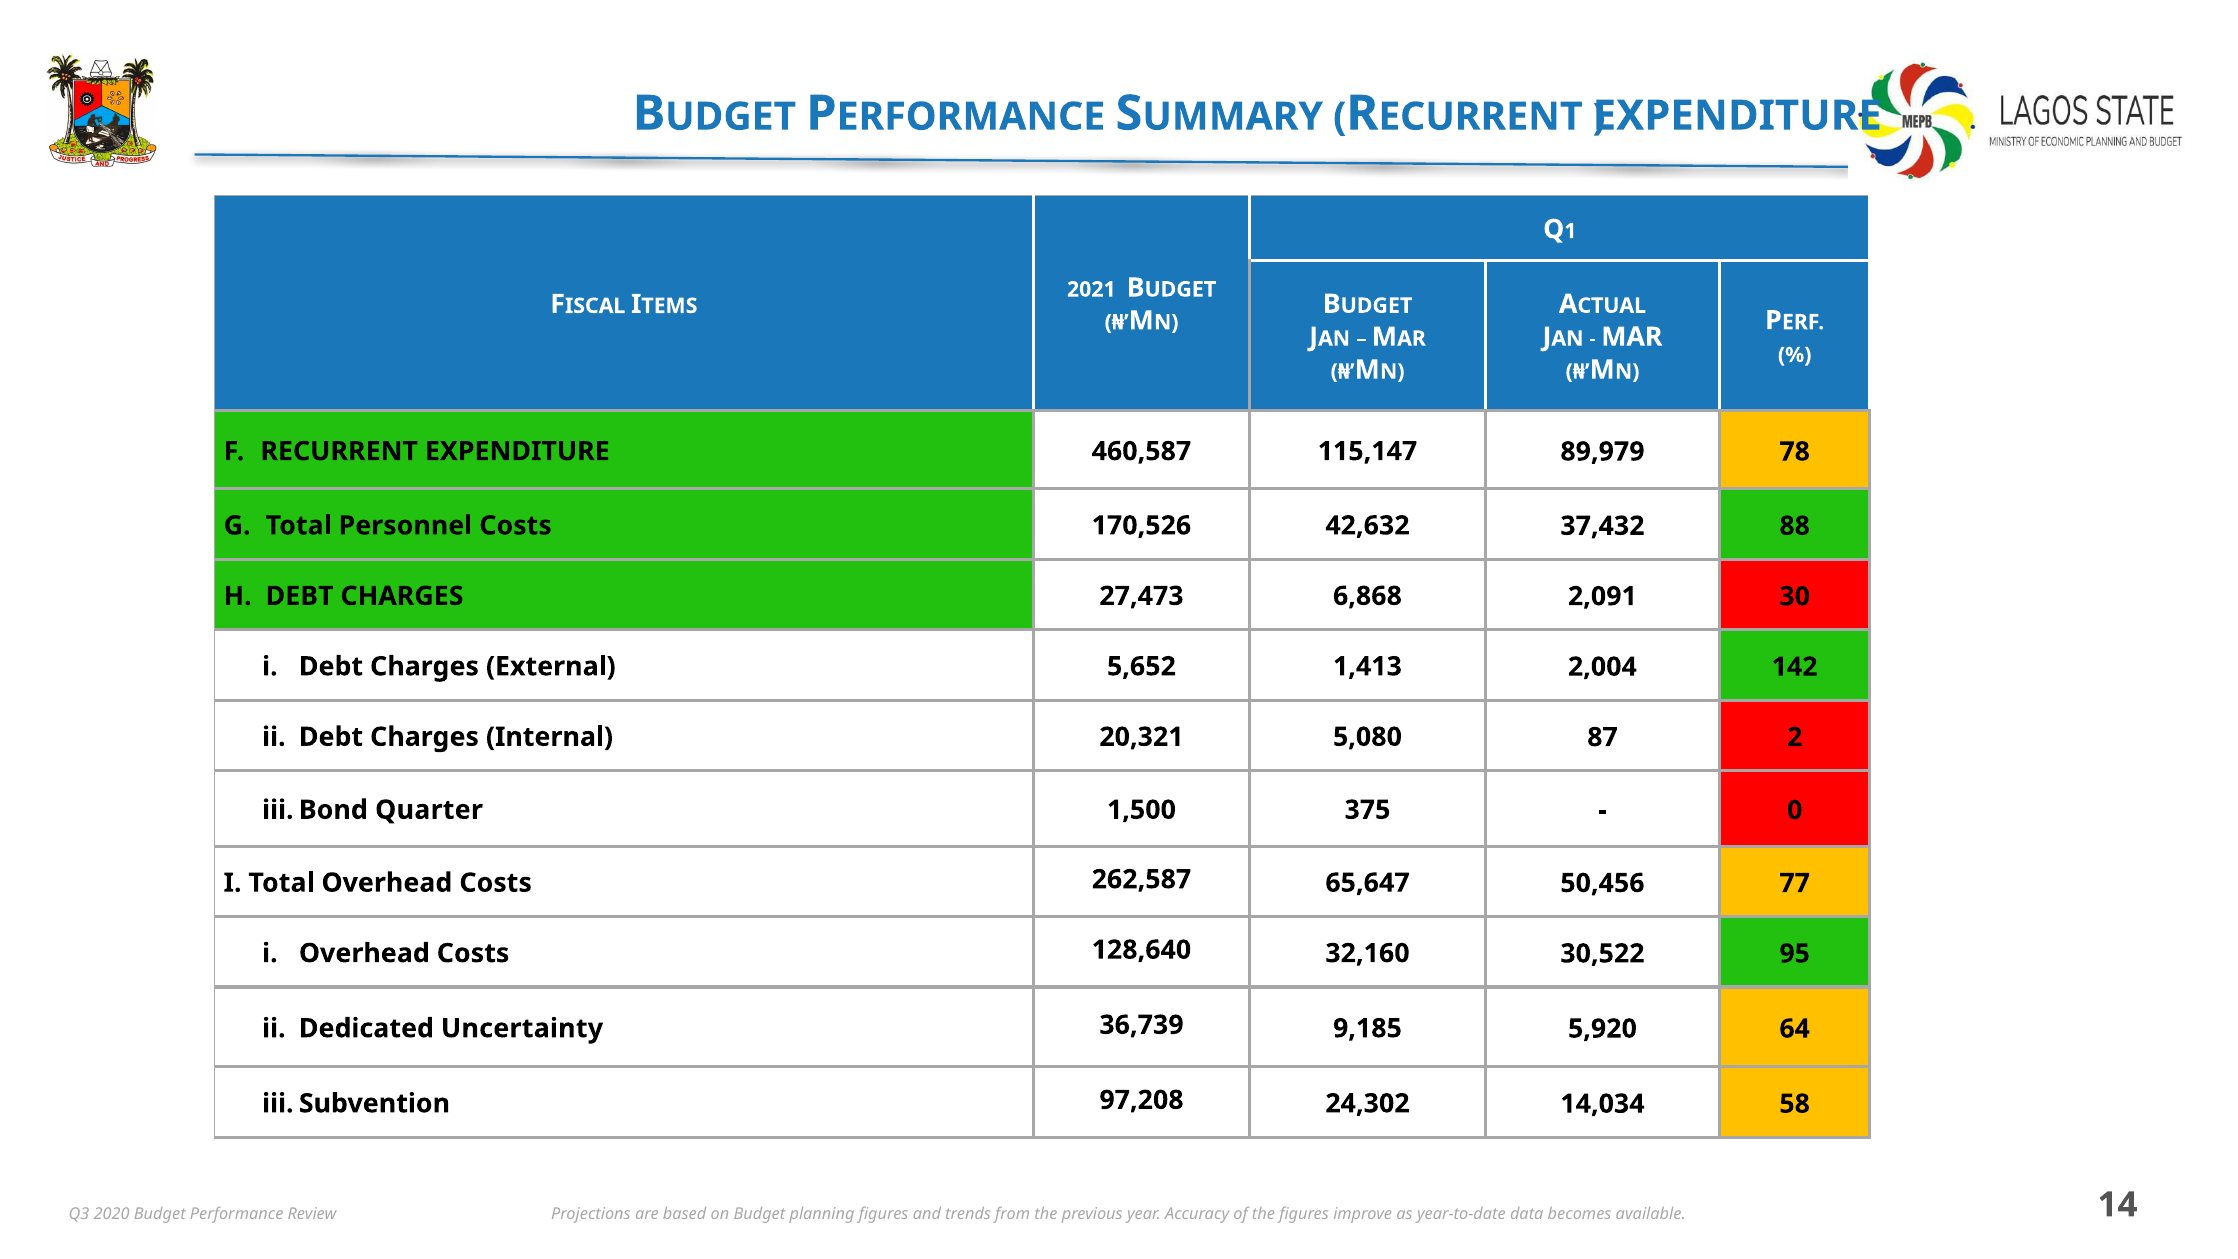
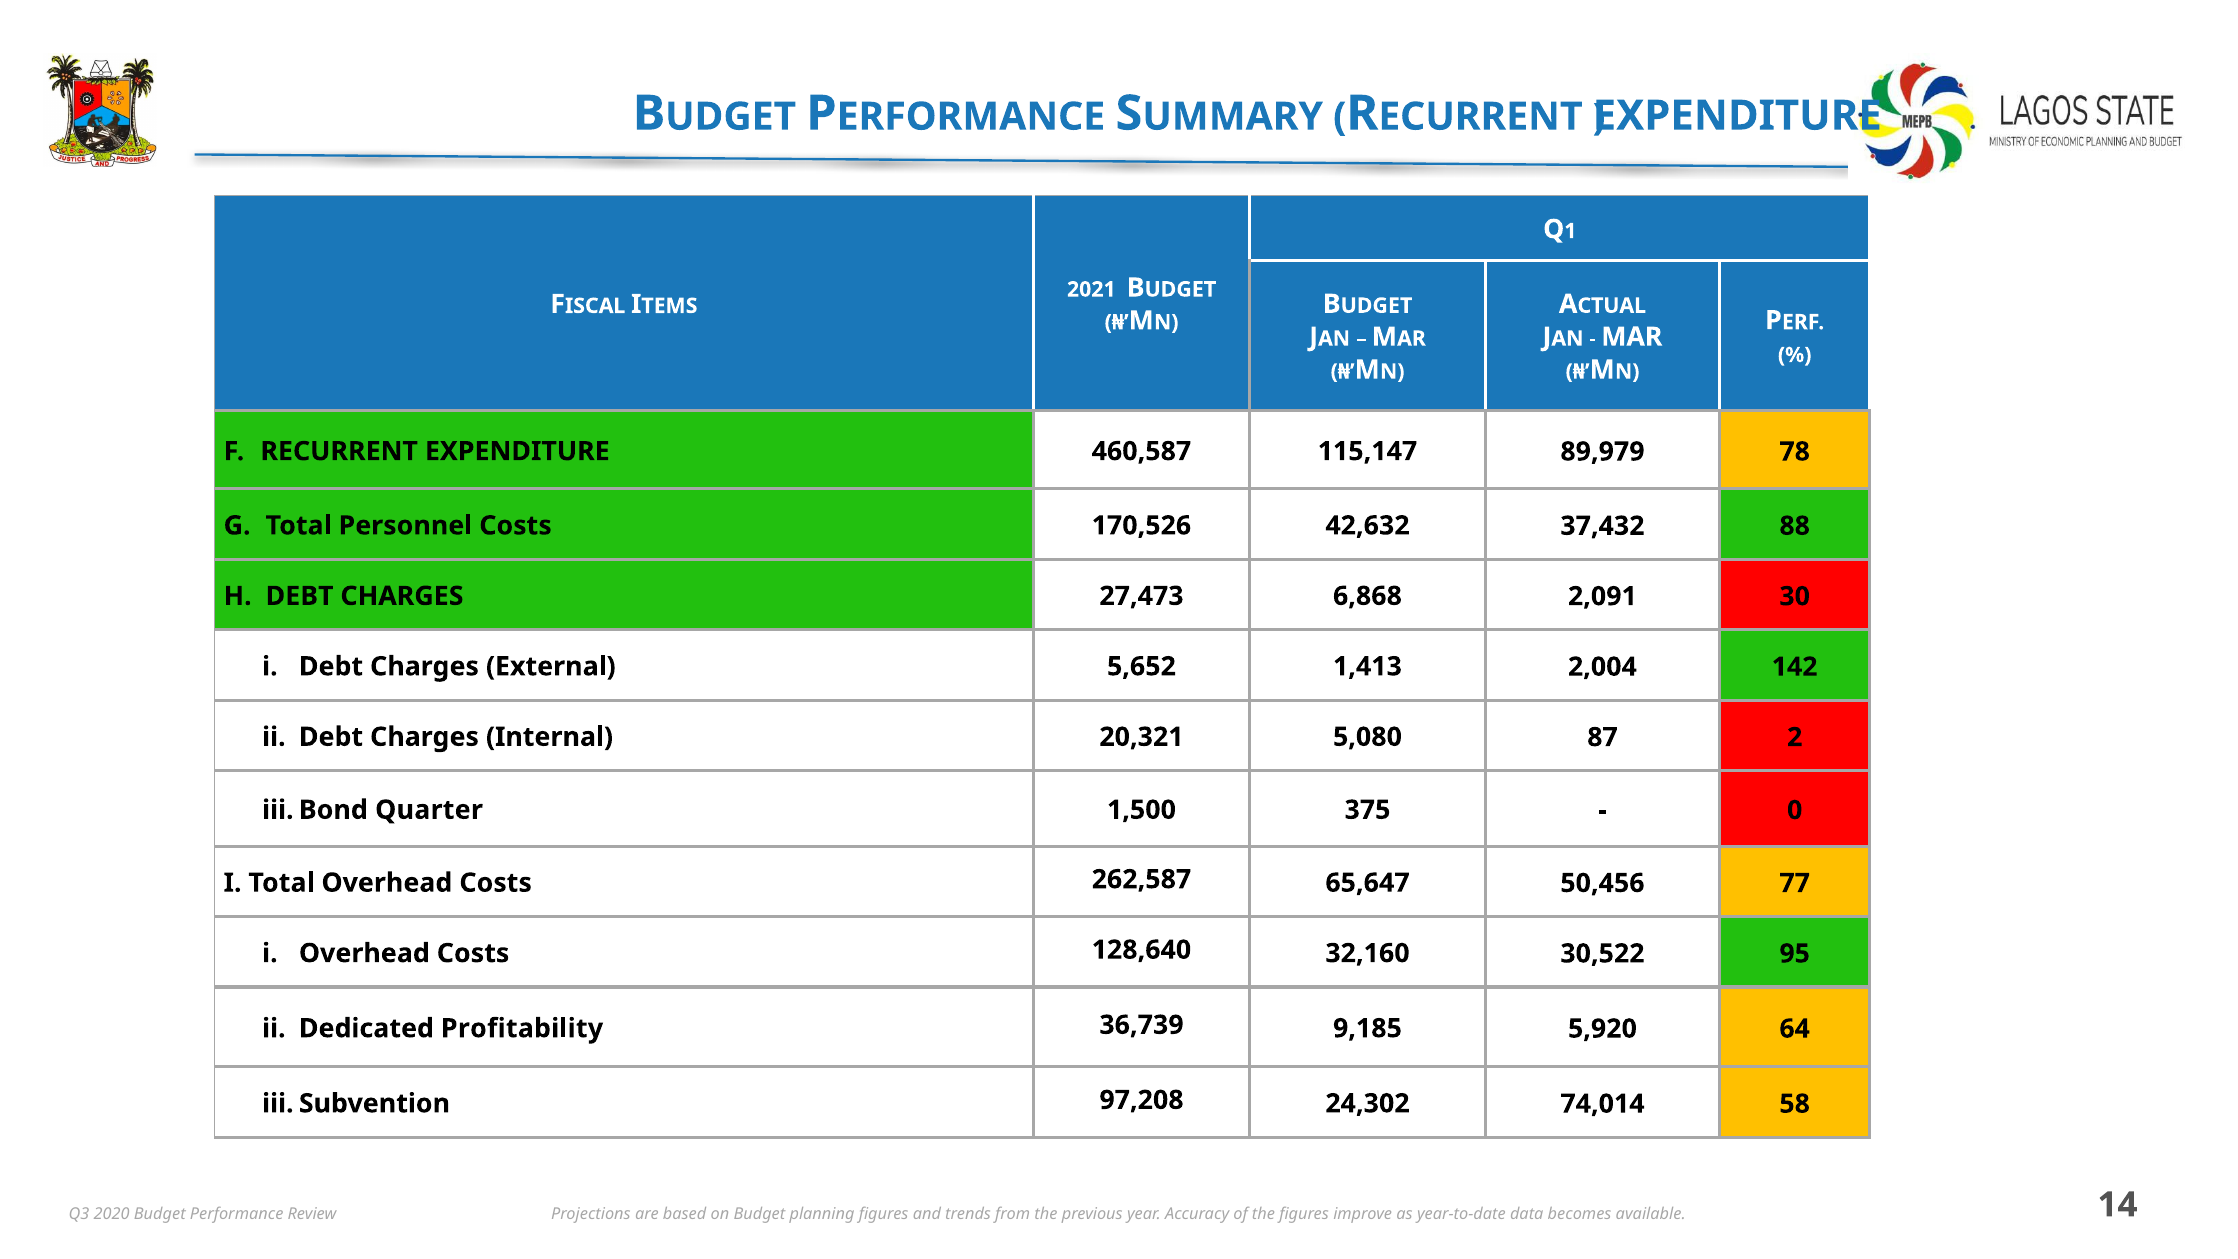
Uncertainty: Uncertainty -> Profitability
14,034: 14,034 -> 74,014
